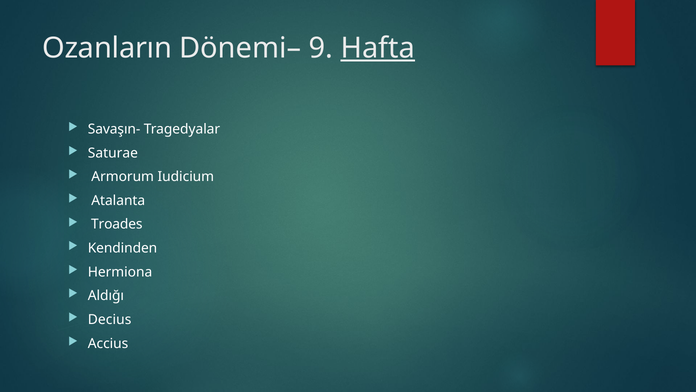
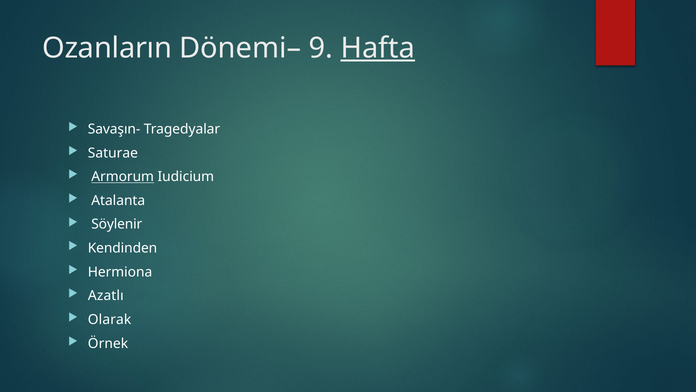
Armorum underline: none -> present
Troades: Troades -> Söylenir
Aldığı: Aldığı -> Azatlı
Decius: Decius -> Olarak
Accius: Accius -> Örnek
